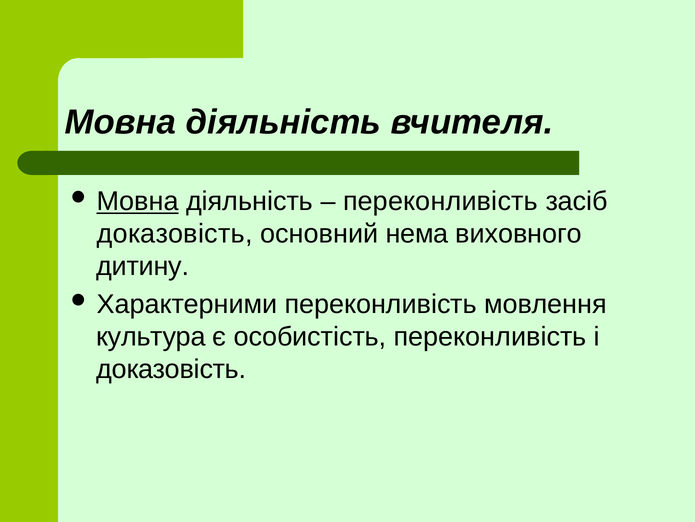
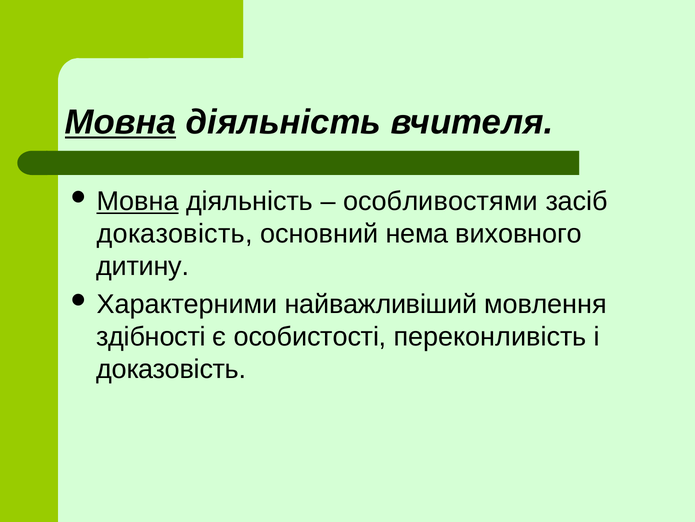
Мовна at (121, 122) underline: none -> present
переконливість at (440, 201): переконливість -> особливостями
Характерними переконливість: переконливість -> найважливіший
культура: культура -> здібності
особистість: особистість -> особистості
